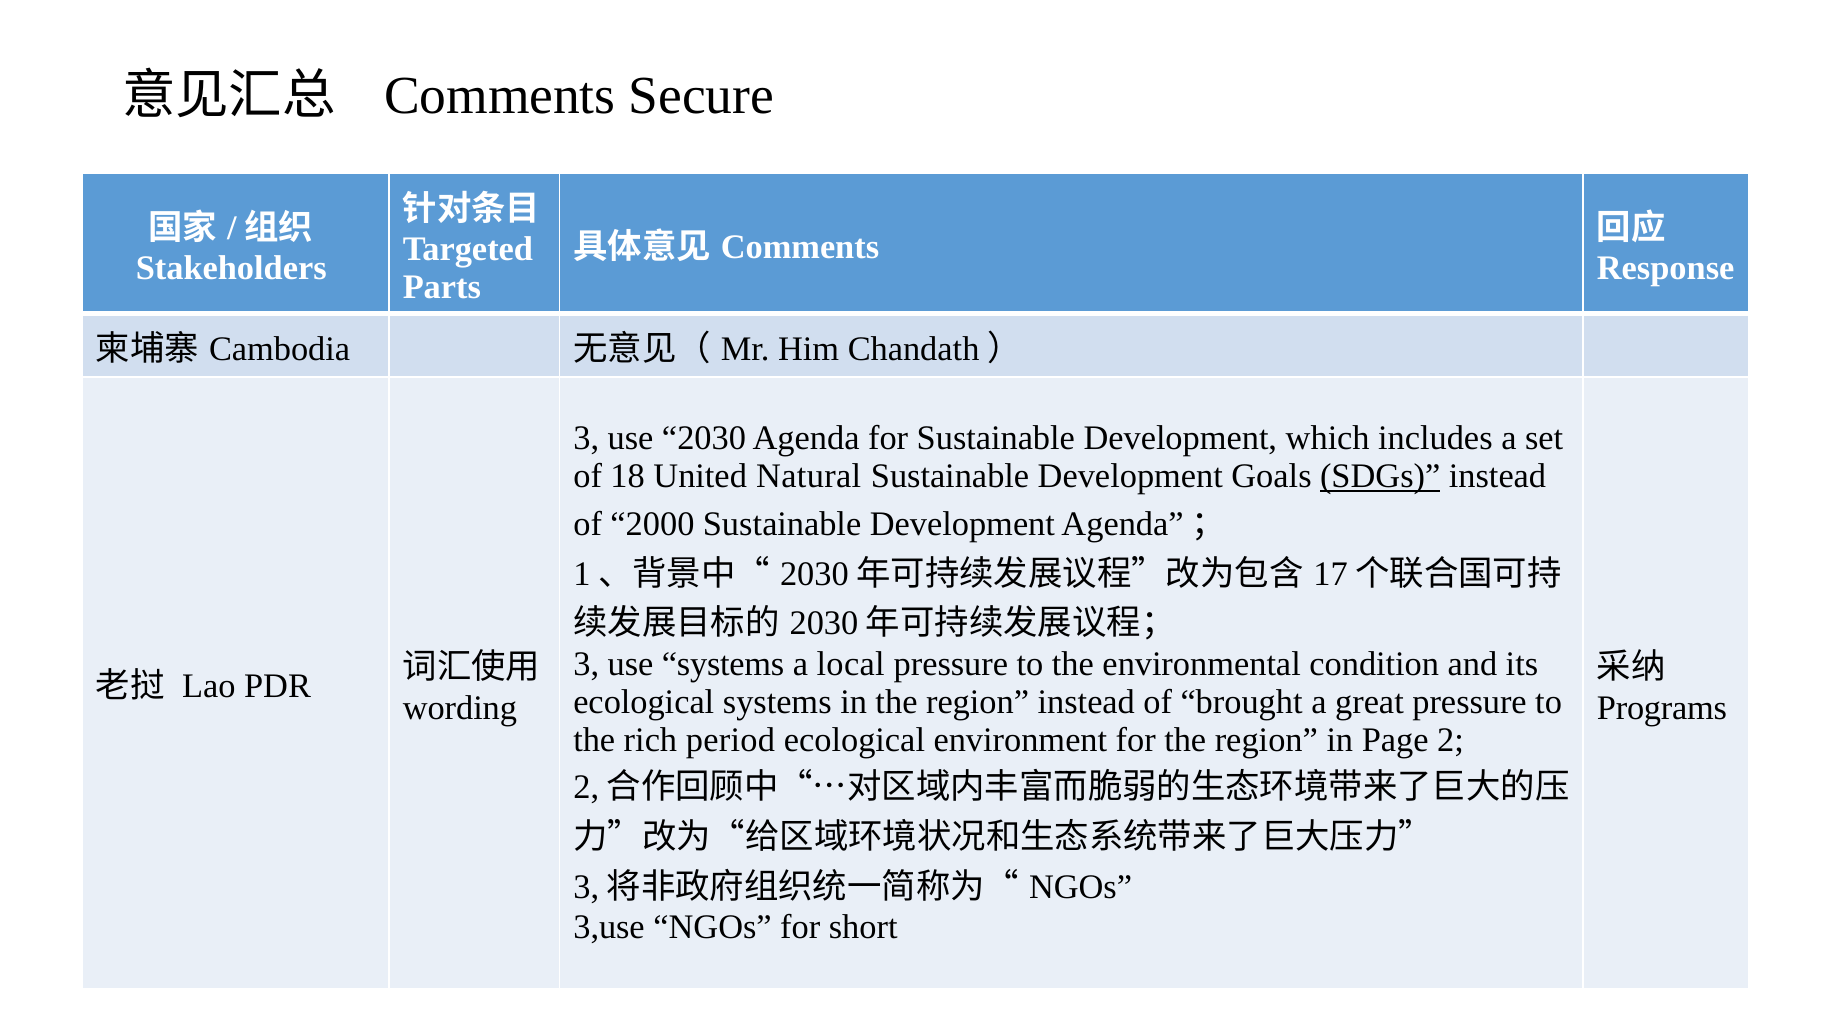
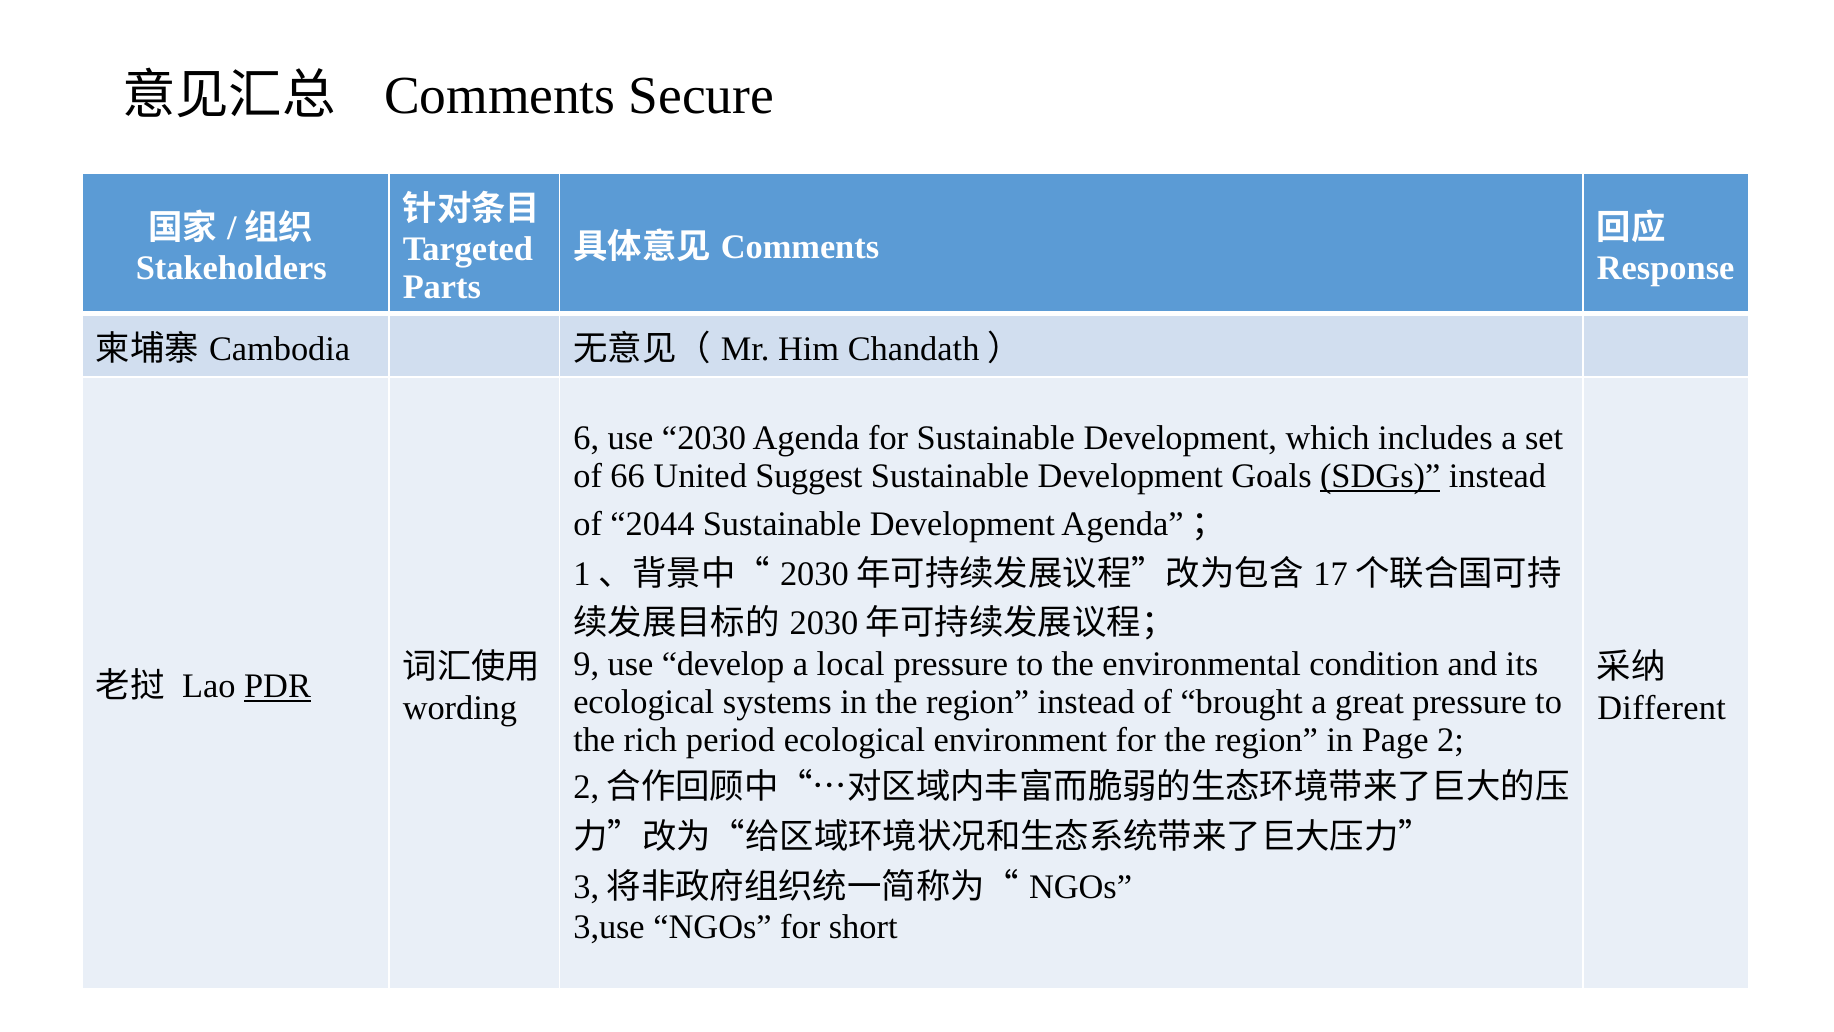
3 at (586, 438): 3 -> 6
18: 18 -> 66
Natural: Natural -> Suggest
2000: 2000 -> 2044
3 at (586, 664): 3 -> 9
use systems: systems -> develop
PDR underline: none -> present
Programs: Programs -> Different
